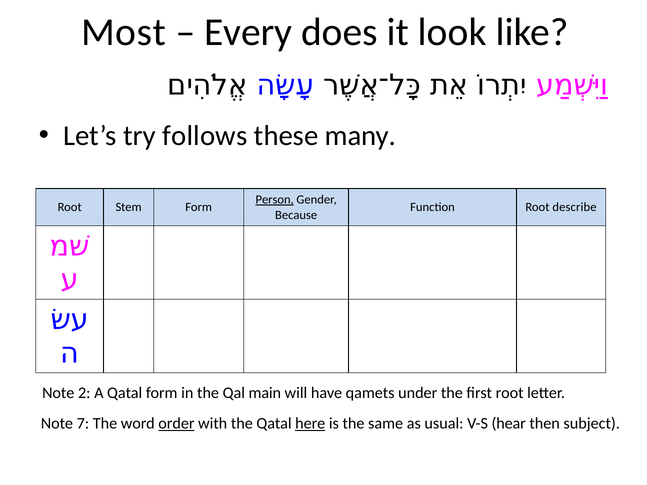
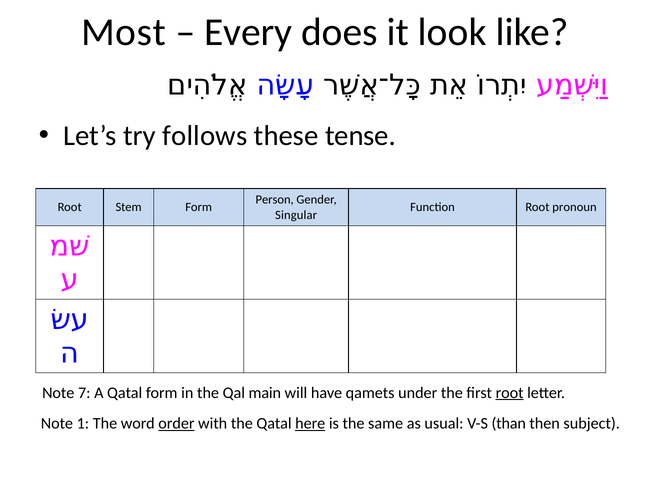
many: many -> tense
Person underline: present -> none
describe: describe -> pronoun
Because: Because -> Singular
2: 2 -> 7
root at (510, 393) underline: none -> present
7: 7 -> 1
hear: hear -> than
